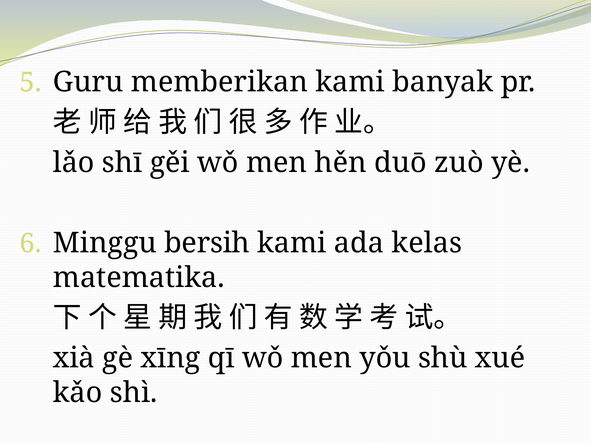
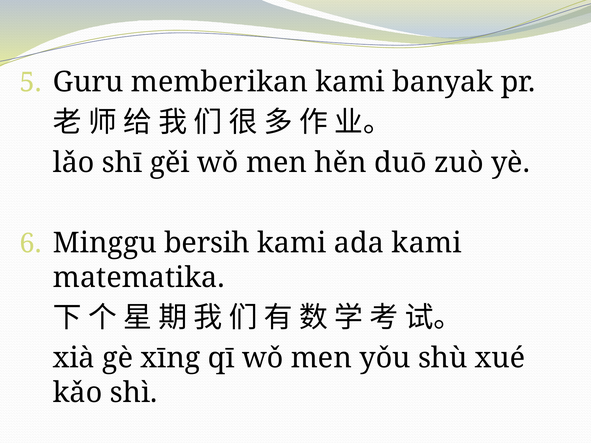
ada kelas: kelas -> kami
